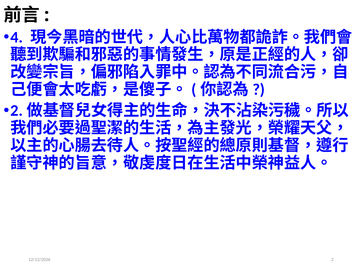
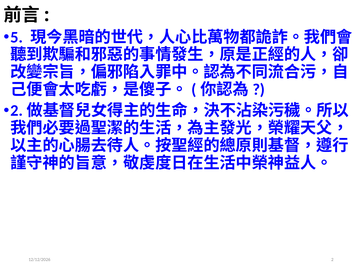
4: 4 -> 5
